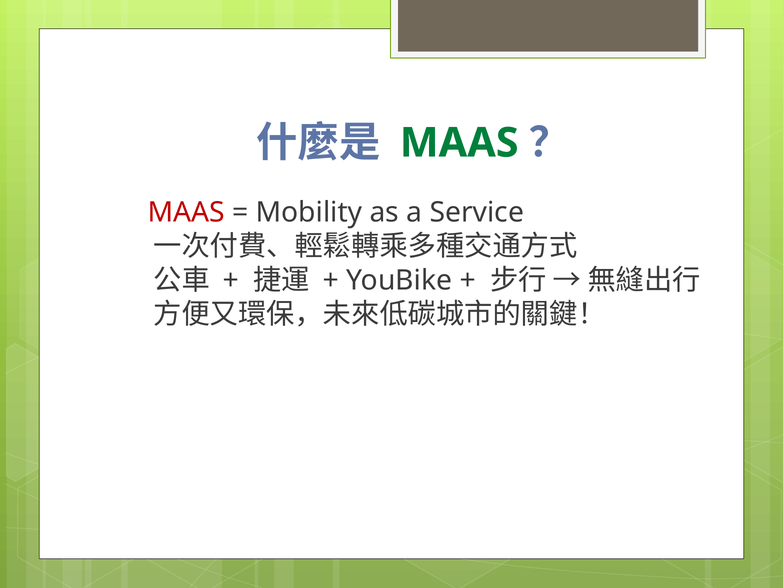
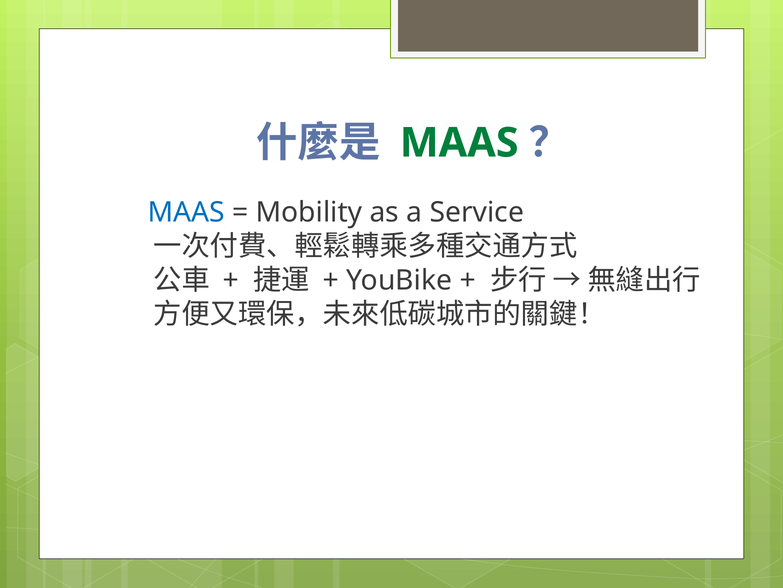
MAAS at (186, 212) colour: red -> blue
